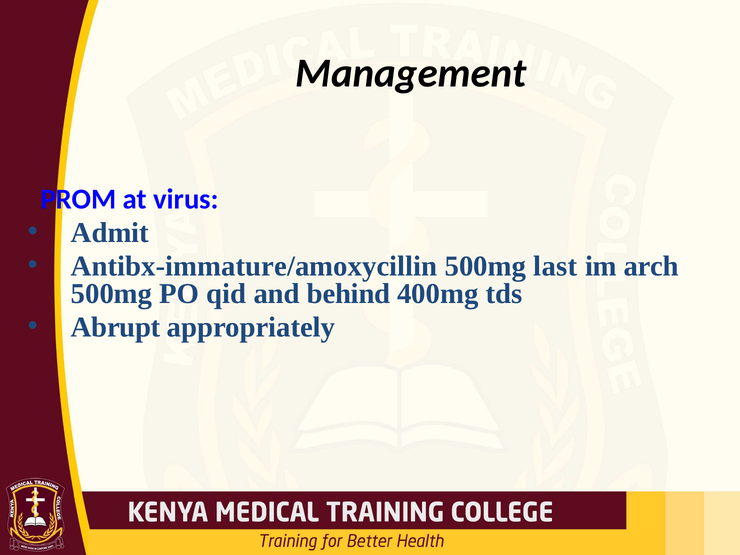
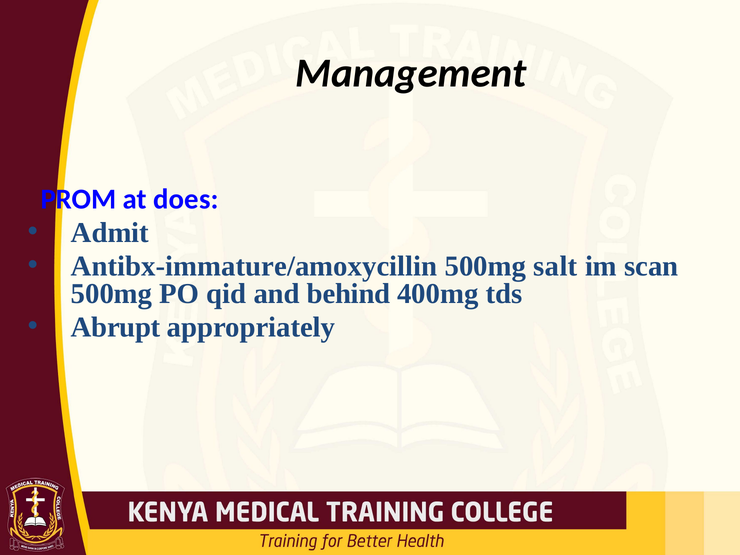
virus: virus -> does
last: last -> salt
arch: arch -> scan
